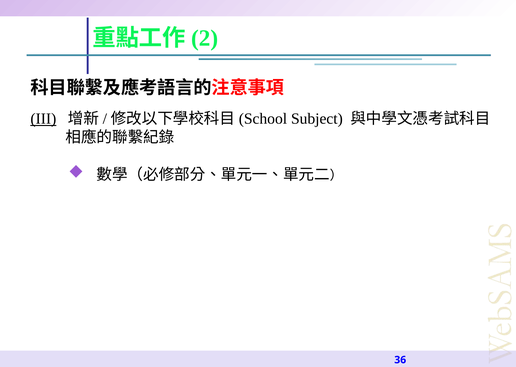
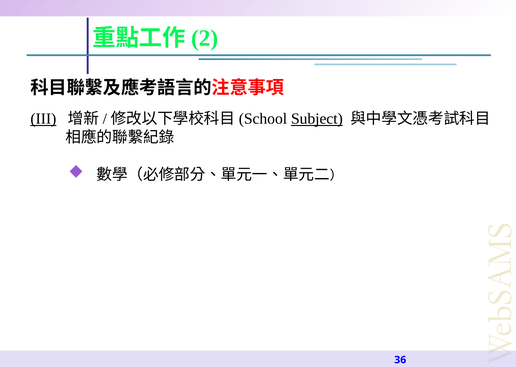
Subject underline: none -> present
